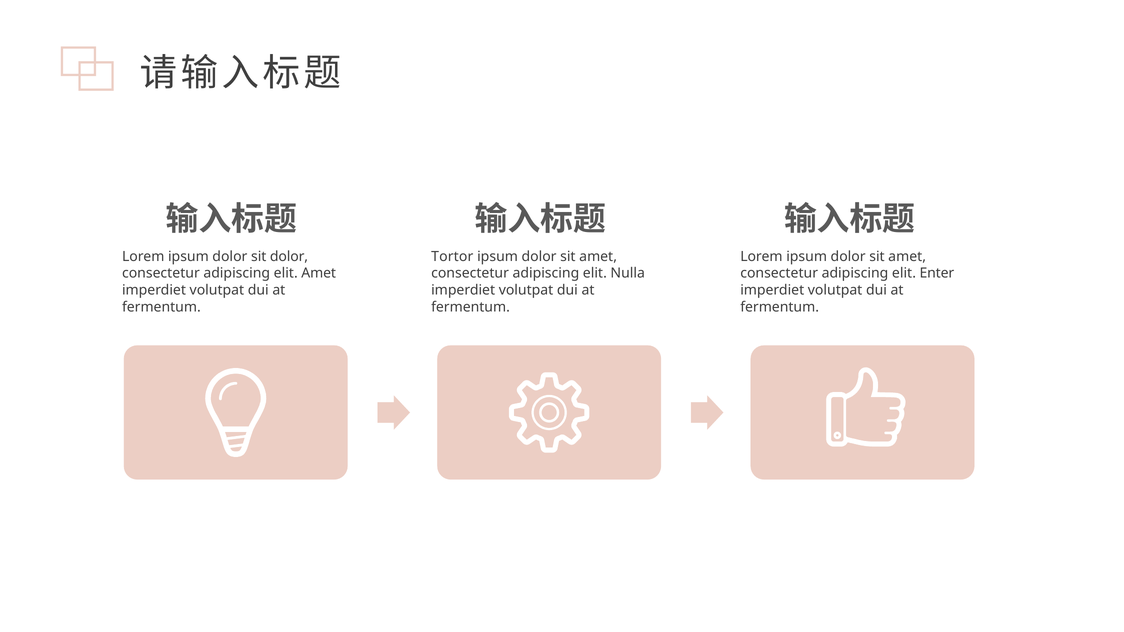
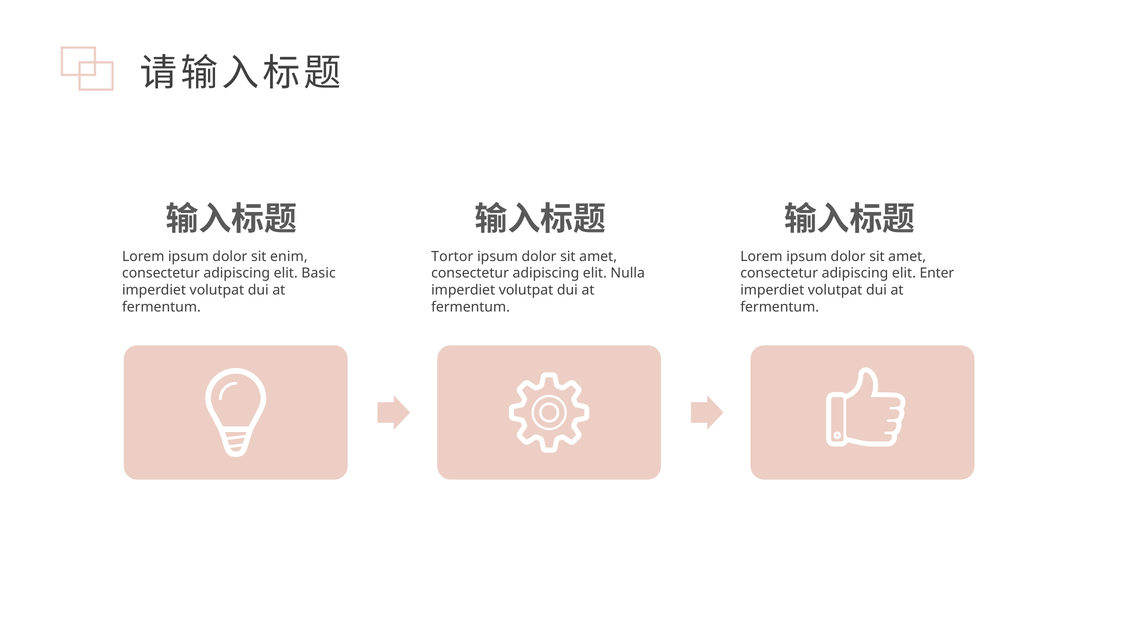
sit dolor: dolor -> enim
elit Amet: Amet -> Basic
